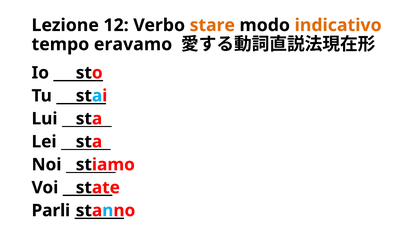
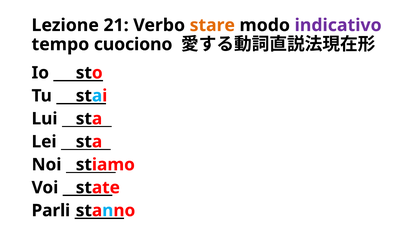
12: 12 -> 21
indicativo colour: orange -> purple
eravamo: eravamo -> cuociono
